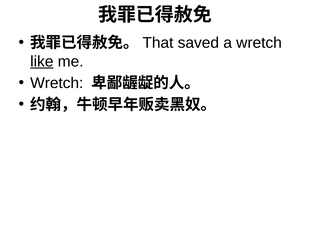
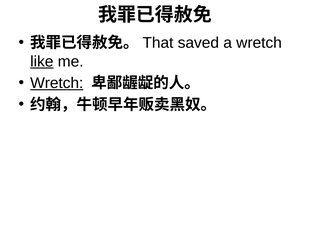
Wretch at (57, 83) underline: none -> present
